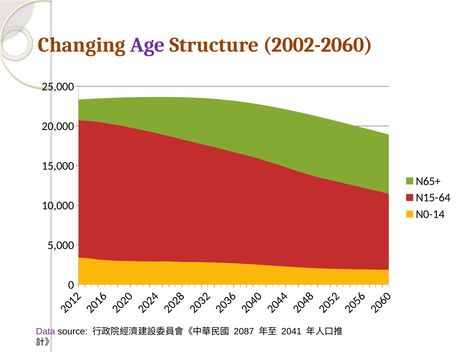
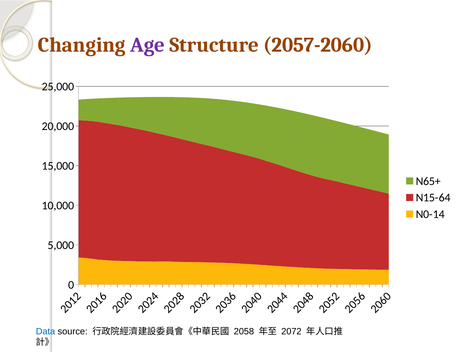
2002-2060: 2002-2060 -> 2057-2060
Data colour: purple -> blue
2087: 2087 -> 2058
2041: 2041 -> 2072
